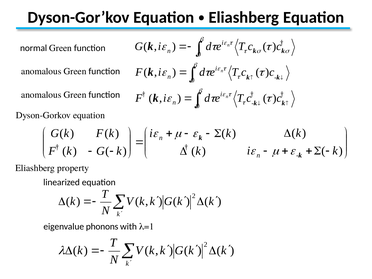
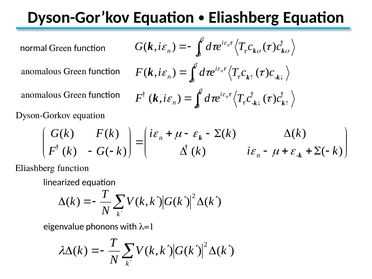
Eliashberg property: property -> function
